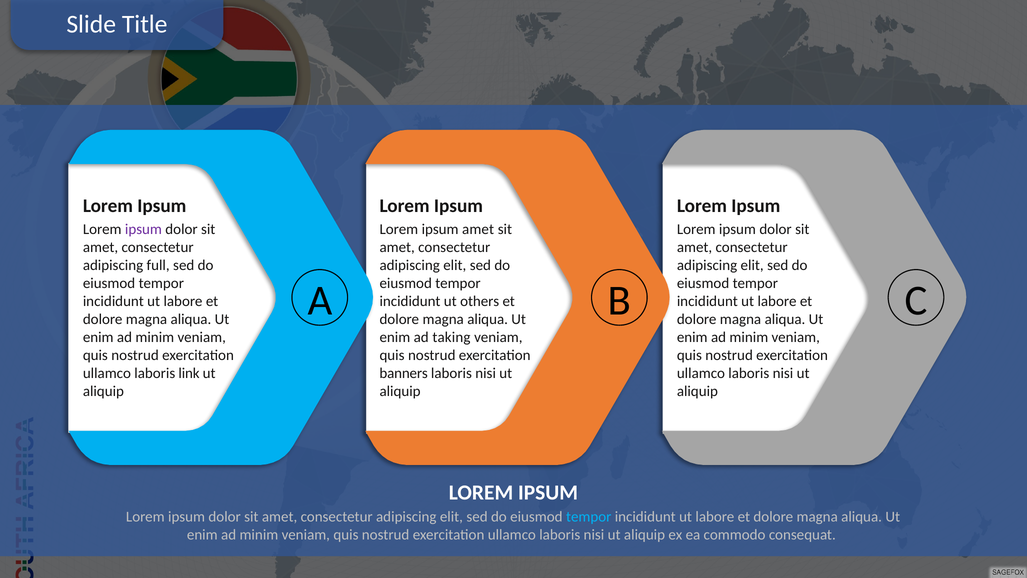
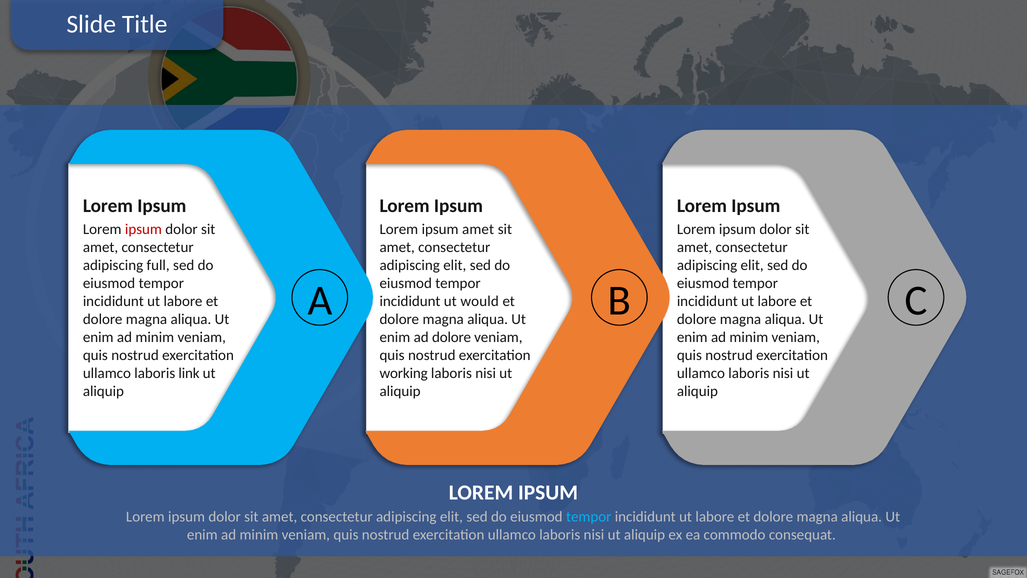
ipsum at (143, 229) colour: purple -> red
others: others -> would
ad taking: taking -> dolore
banners: banners -> working
